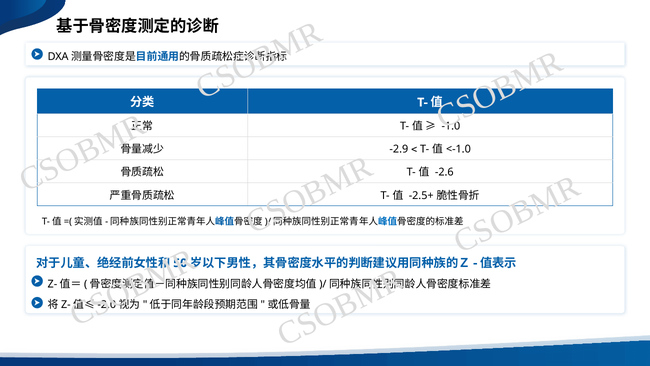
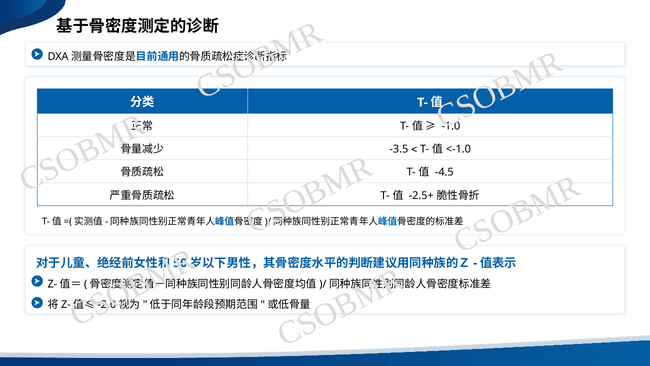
-2.9: -2.9 -> -3.5
-2.6: -2.6 -> -4.5
